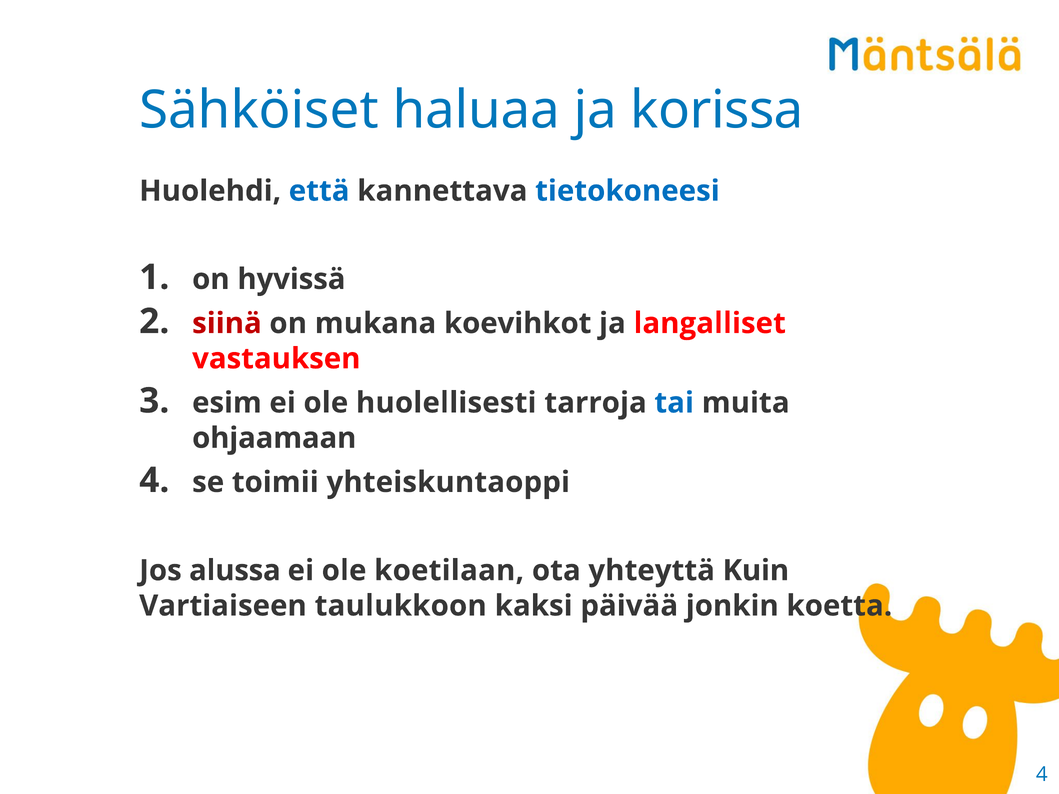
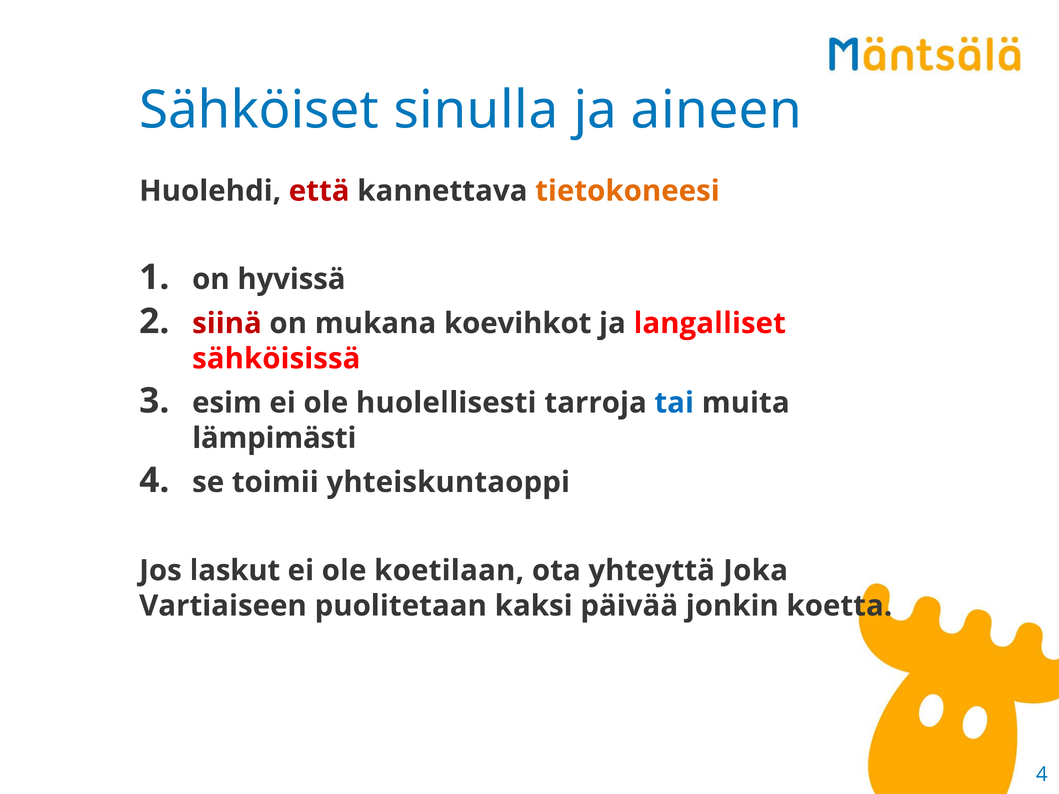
haluaa: haluaa -> sinulla
korissa: korissa -> aineen
että colour: blue -> red
tietokoneesi colour: blue -> orange
vastauksen: vastauksen -> sähköisissä
ohjaamaan: ohjaamaan -> lämpimästi
alussa: alussa -> laskut
Kuin: Kuin -> Joka
taulukkoon: taulukkoon -> puolitetaan
